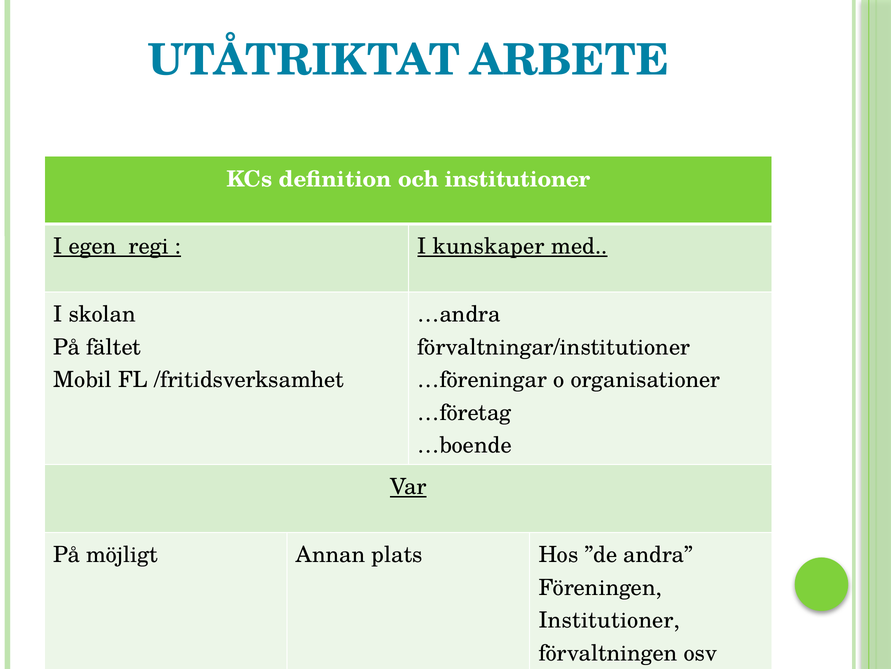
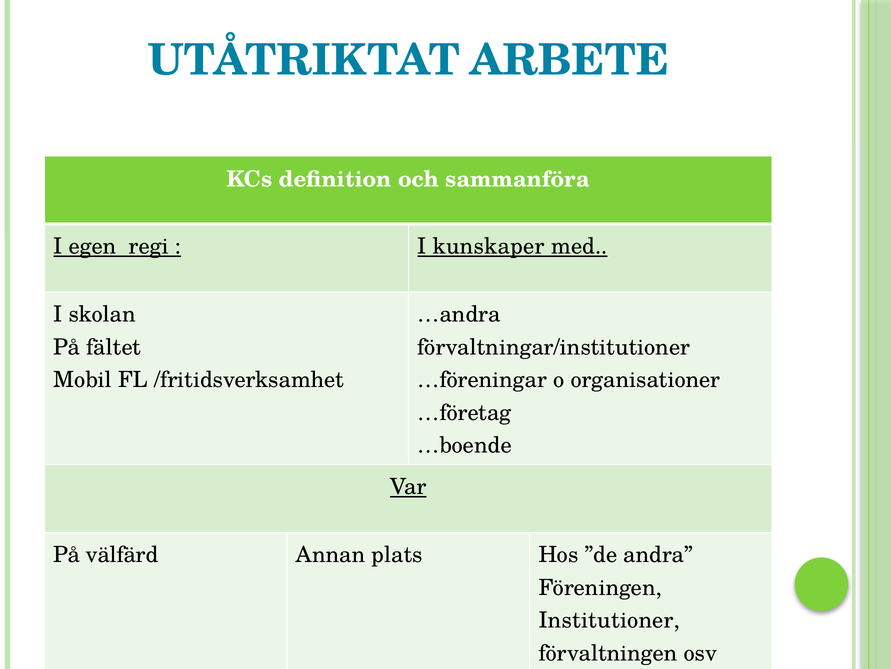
och institutioner: institutioner -> sammanföra
möjligt: möjligt -> välfärd
